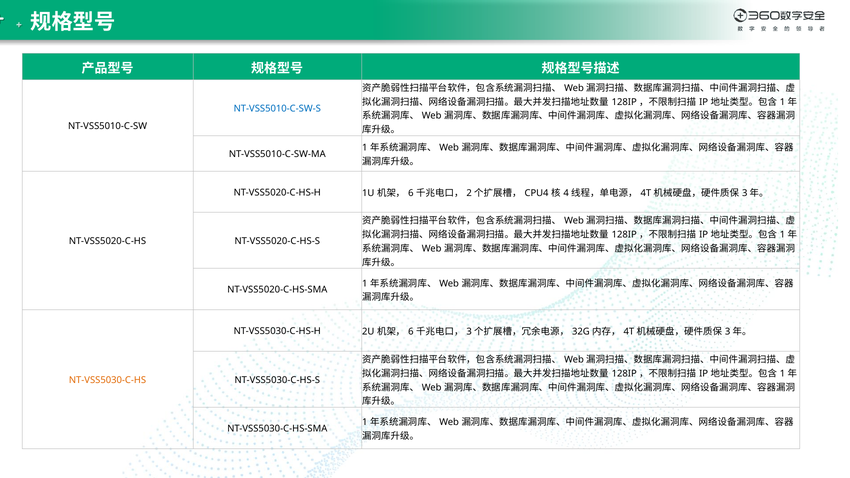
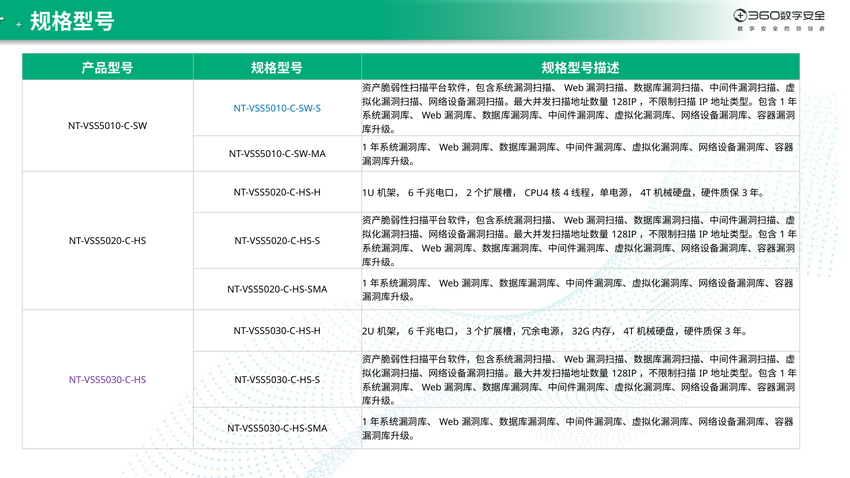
NT-VSS5030-C-HS colour: orange -> purple
